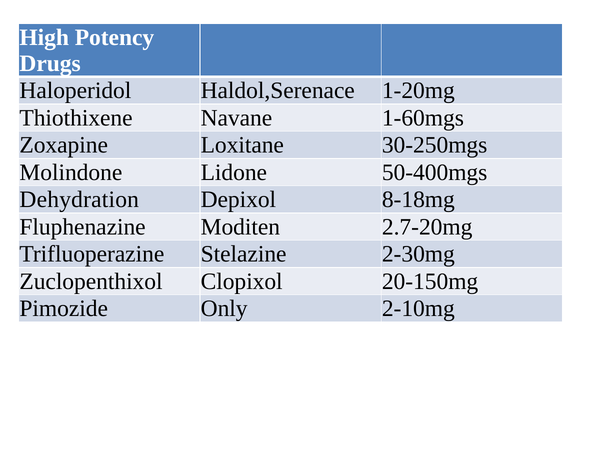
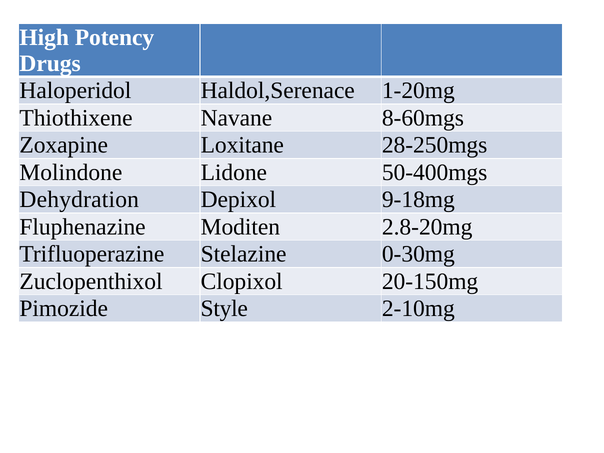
1-60mgs: 1-60mgs -> 8-60mgs
30-250mgs: 30-250mgs -> 28-250mgs
8-18mg: 8-18mg -> 9-18mg
2.7-20mg: 2.7-20mg -> 2.8-20mg
2-30mg: 2-30mg -> 0-30mg
Only: Only -> Style
